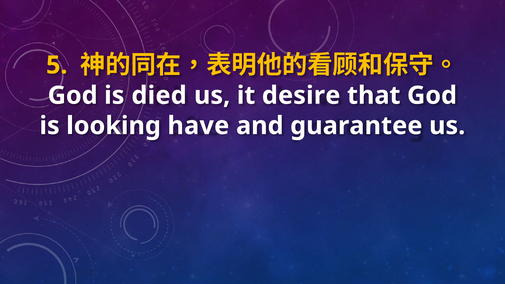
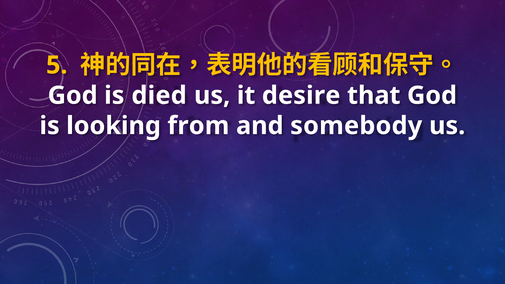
have: have -> from
guarantee: guarantee -> somebody
